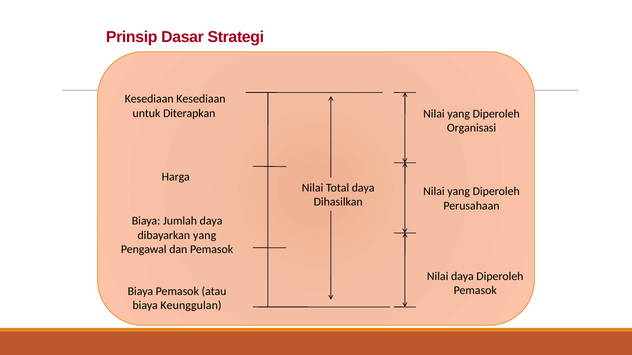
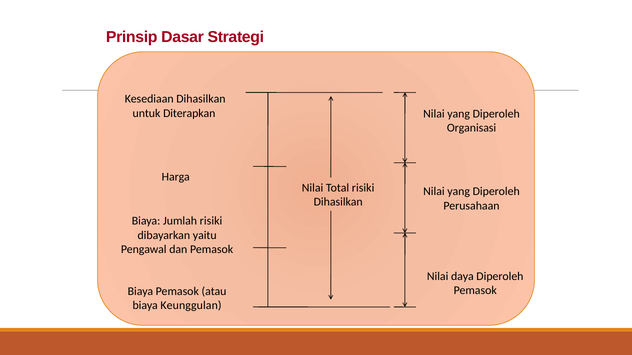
Kesediaan Kesediaan: Kesediaan -> Dihasilkan
Total daya: daya -> risiki
Jumlah daya: daya -> risiki
dibayarkan yang: yang -> yaitu
